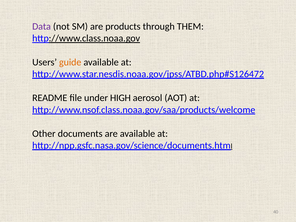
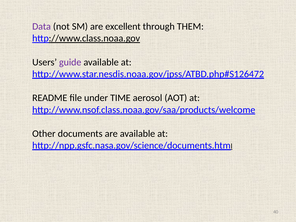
products: products -> excellent
guide colour: orange -> purple
HIGH: HIGH -> TIME
